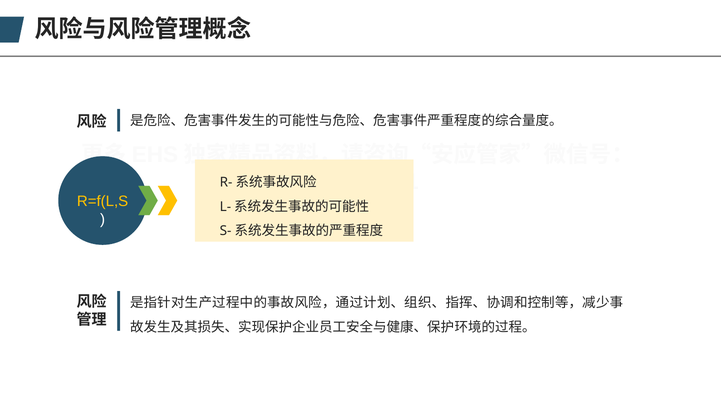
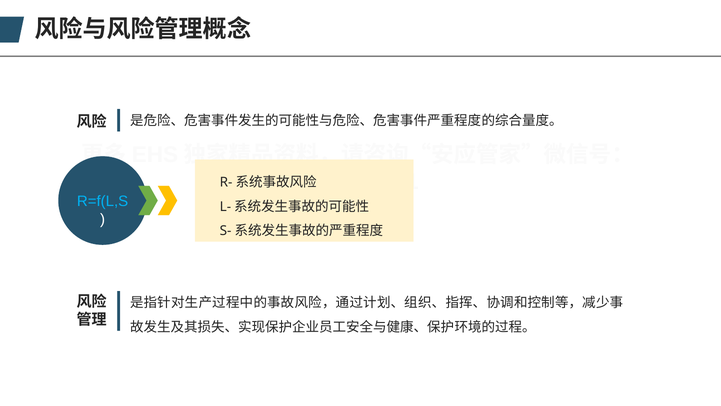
R=f(L,S colour: yellow -> light blue
